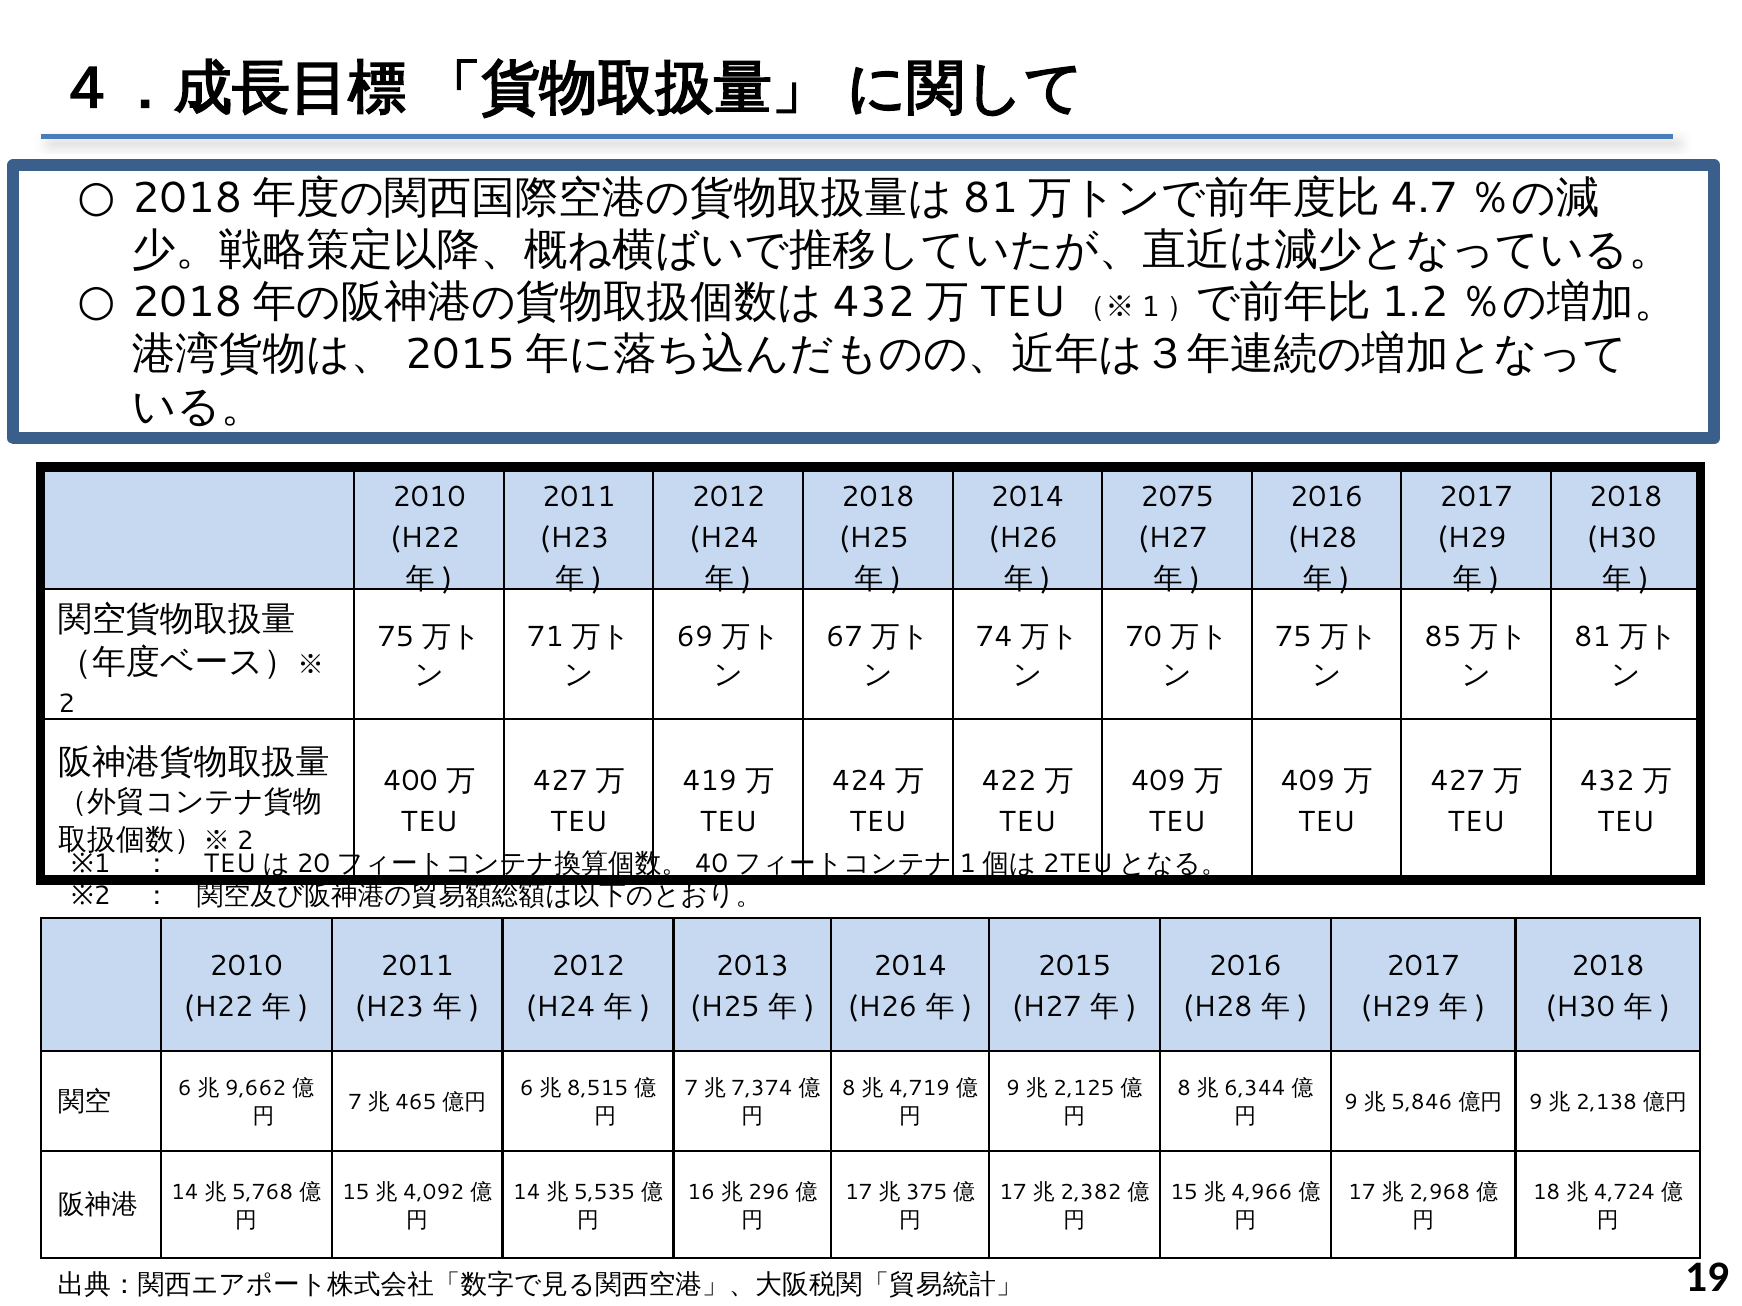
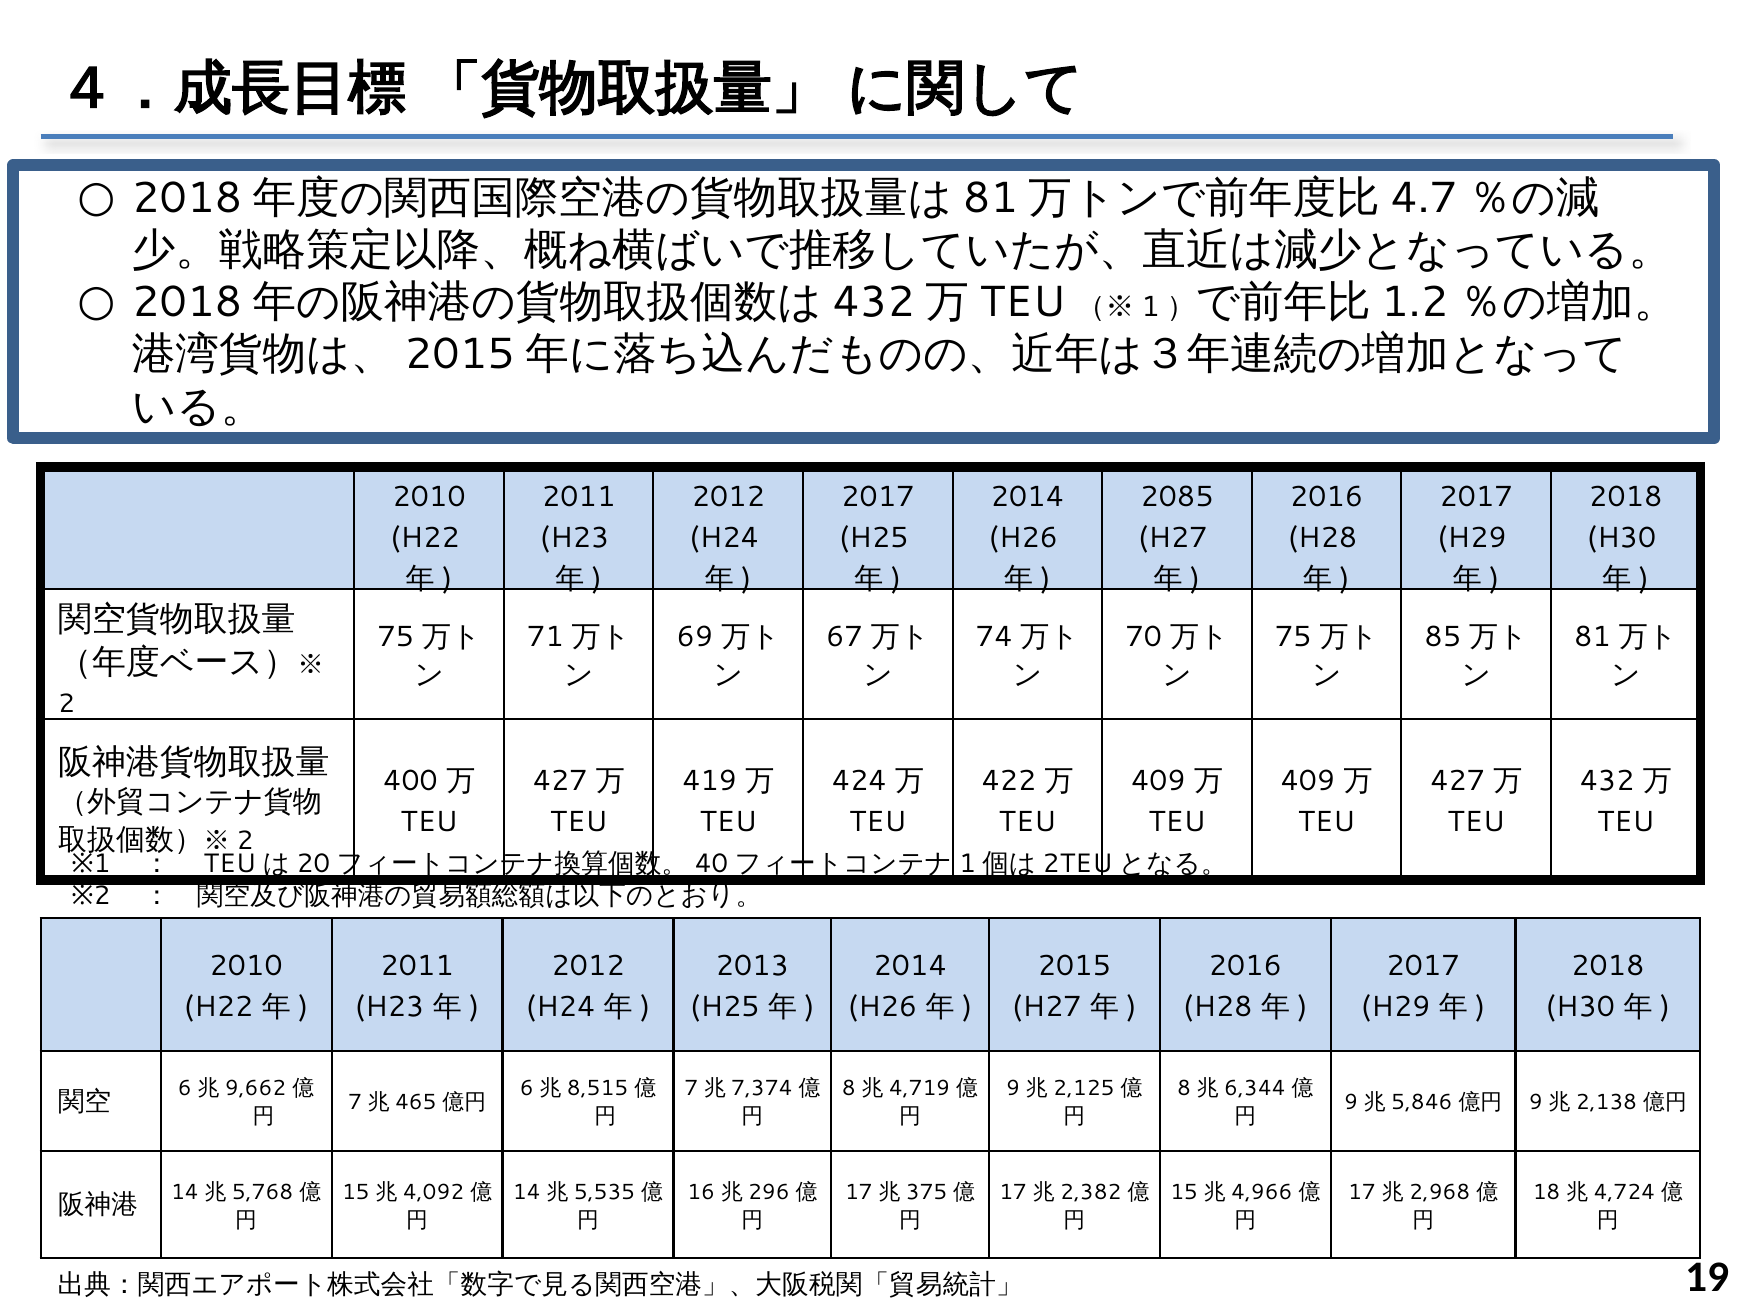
2018 at (878, 498): 2018 -> 2017
2075: 2075 -> 2085
